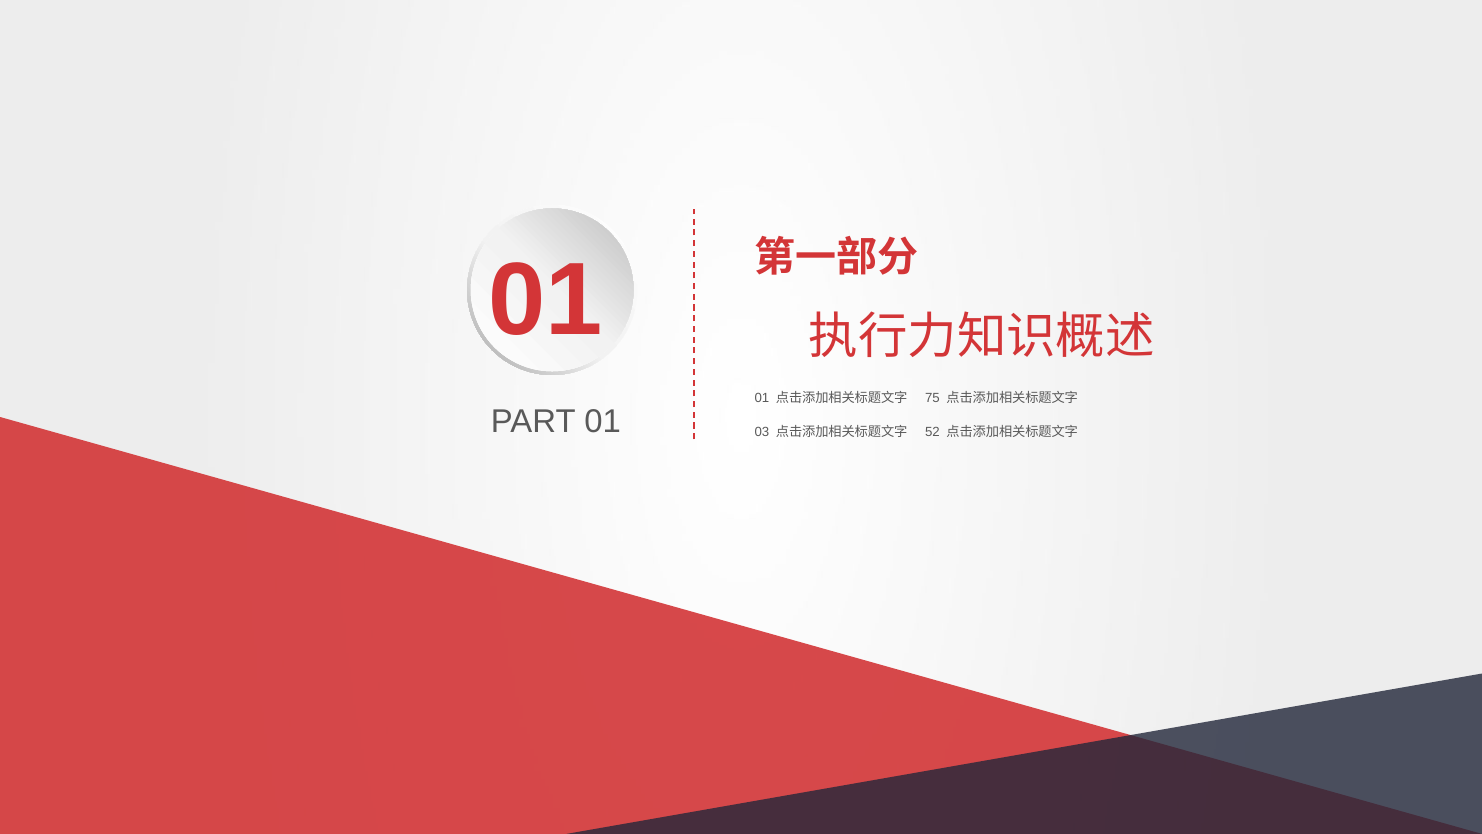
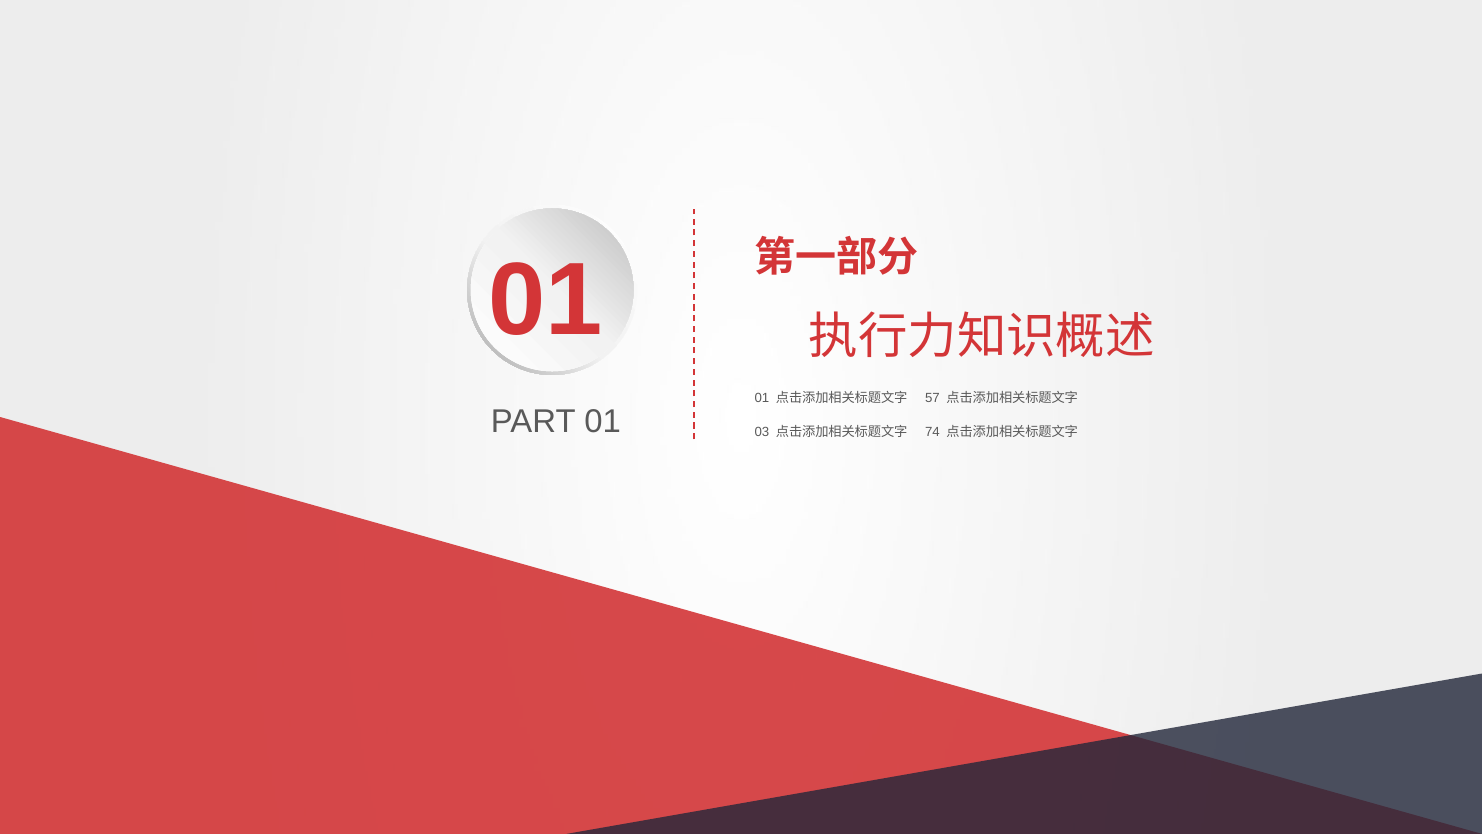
75: 75 -> 57
52: 52 -> 74
